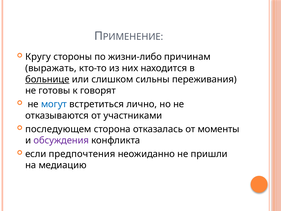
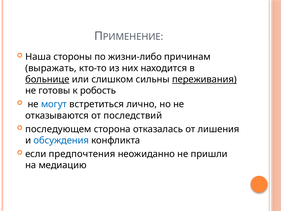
Кругу: Кругу -> Наша
переживания underline: none -> present
говорят: говорят -> робость
участниками: участниками -> последствий
моменты: моменты -> лишения
обсуждения colour: purple -> blue
